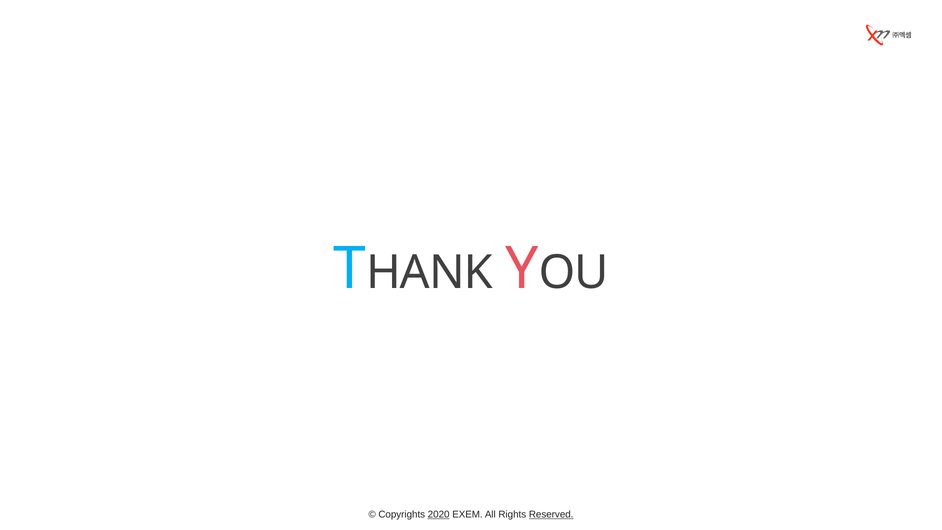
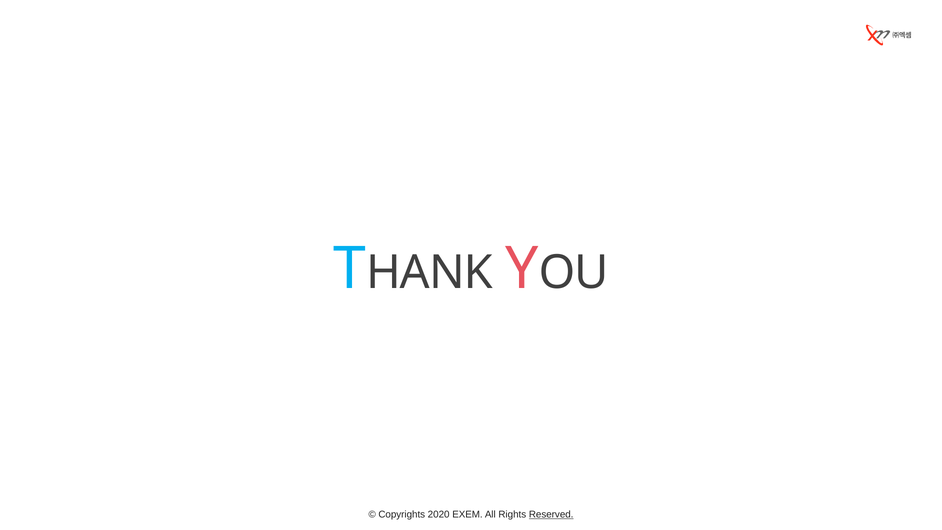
2020 underline: present -> none
